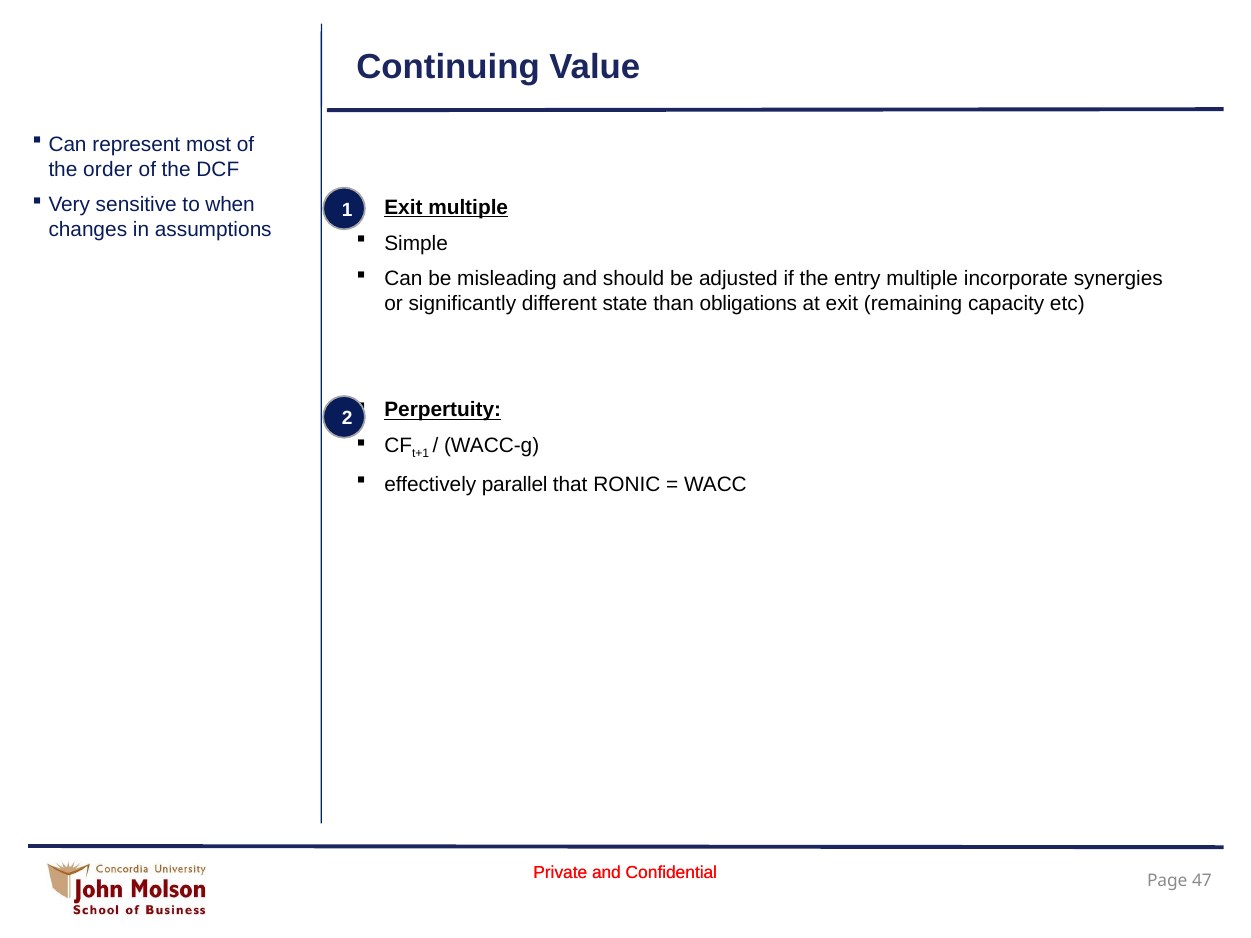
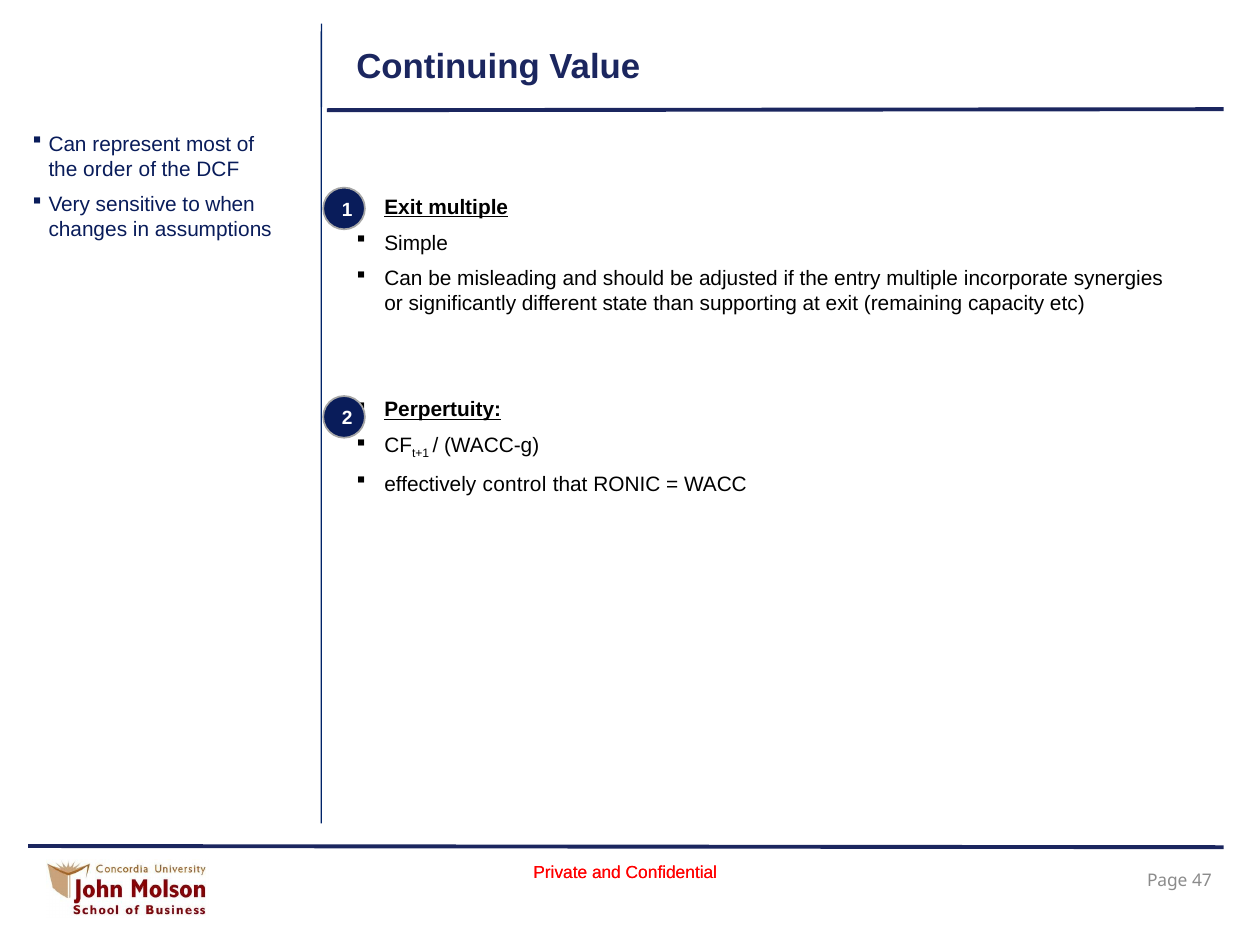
obligations: obligations -> supporting
parallel: parallel -> control
